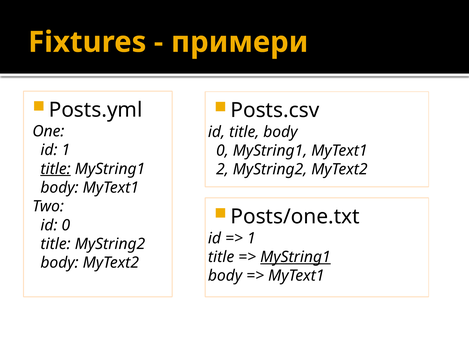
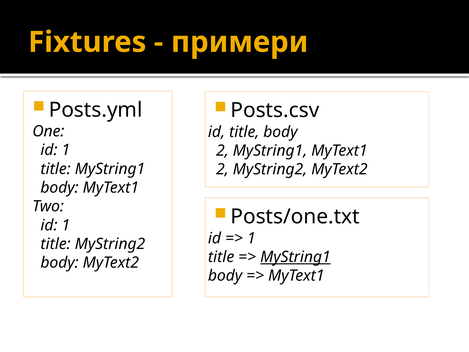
0 at (222, 151): 0 -> 2
title at (56, 169) underline: present -> none
0 at (66, 225): 0 -> 1
